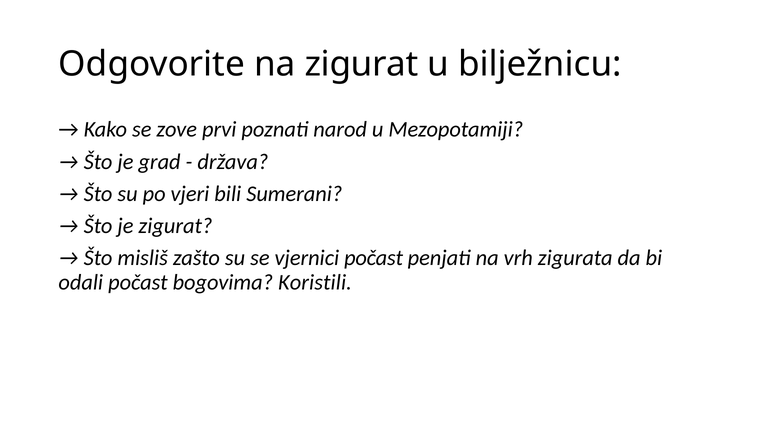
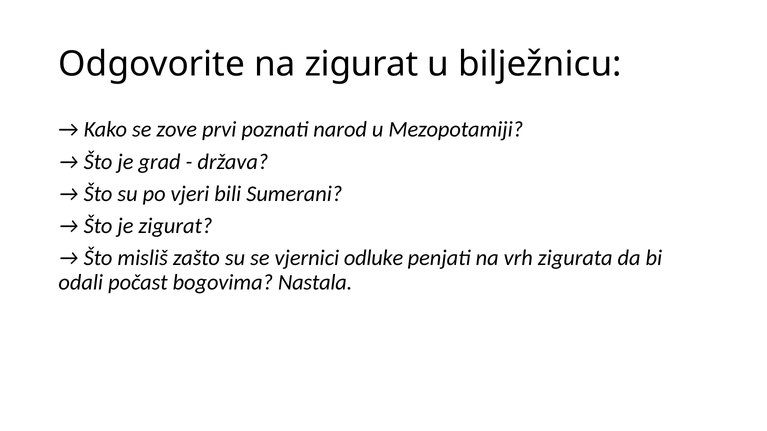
vjernici počast: počast -> odluke
Koristili: Koristili -> Nastala
